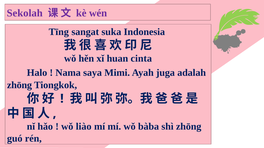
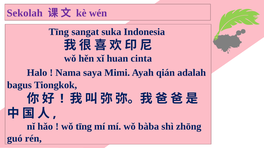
juga: juga -> qián
zhōng at (19, 85): zhōng -> bagus
wǒ liào: liào -> tīng
